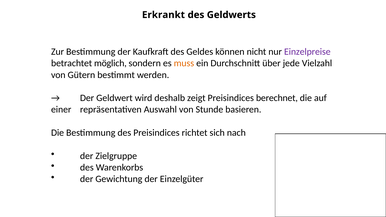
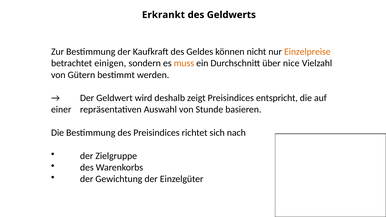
Einzelpreise colour: purple -> orange
möglich: möglich -> einigen
jede: jede -> nice
berechnet: berechnet -> entspricht
